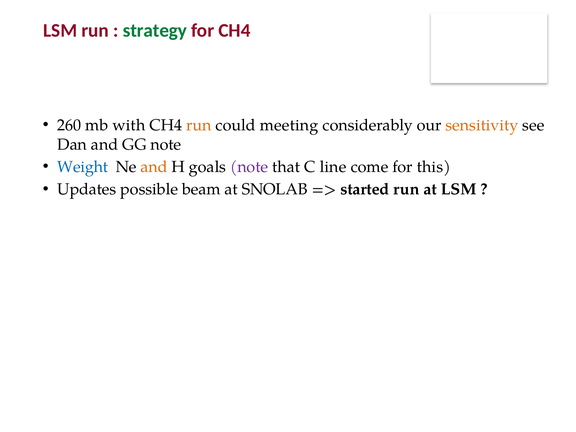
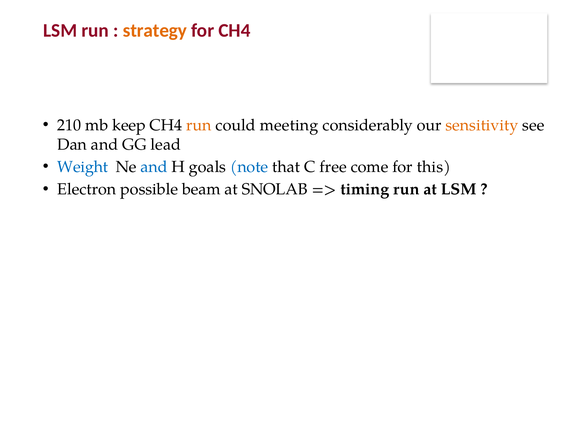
strategy colour: green -> orange
260: 260 -> 210
with: with -> keep
GG note: note -> lead
and at (154, 167) colour: orange -> blue
note at (249, 167) colour: purple -> blue
line: line -> free
Updates: Updates -> Electron
started: started -> timing
